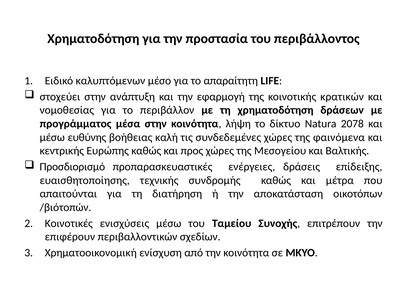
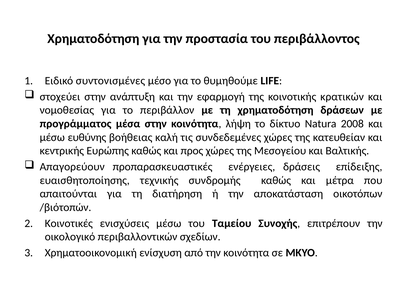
καλυπτόμενων: καλυπτόμενων -> συντονισμένες
απαραίτητη: απαραίτητη -> θυμηθούμε
2078: 2078 -> 2008
φαινόμενα: φαινόμενα -> κατευθείαν
Προσδιορισμό: Προσδιορισμό -> Απαγορεύουν
επιφέρουν: επιφέρουν -> οικολογικό
